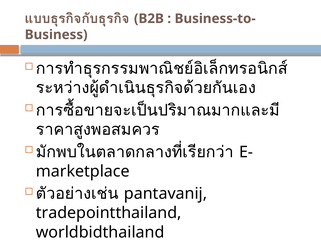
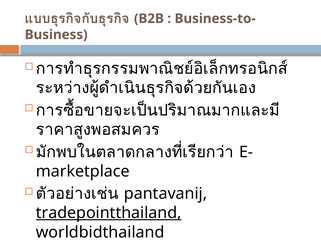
tradepointthailand underline: none -> present
